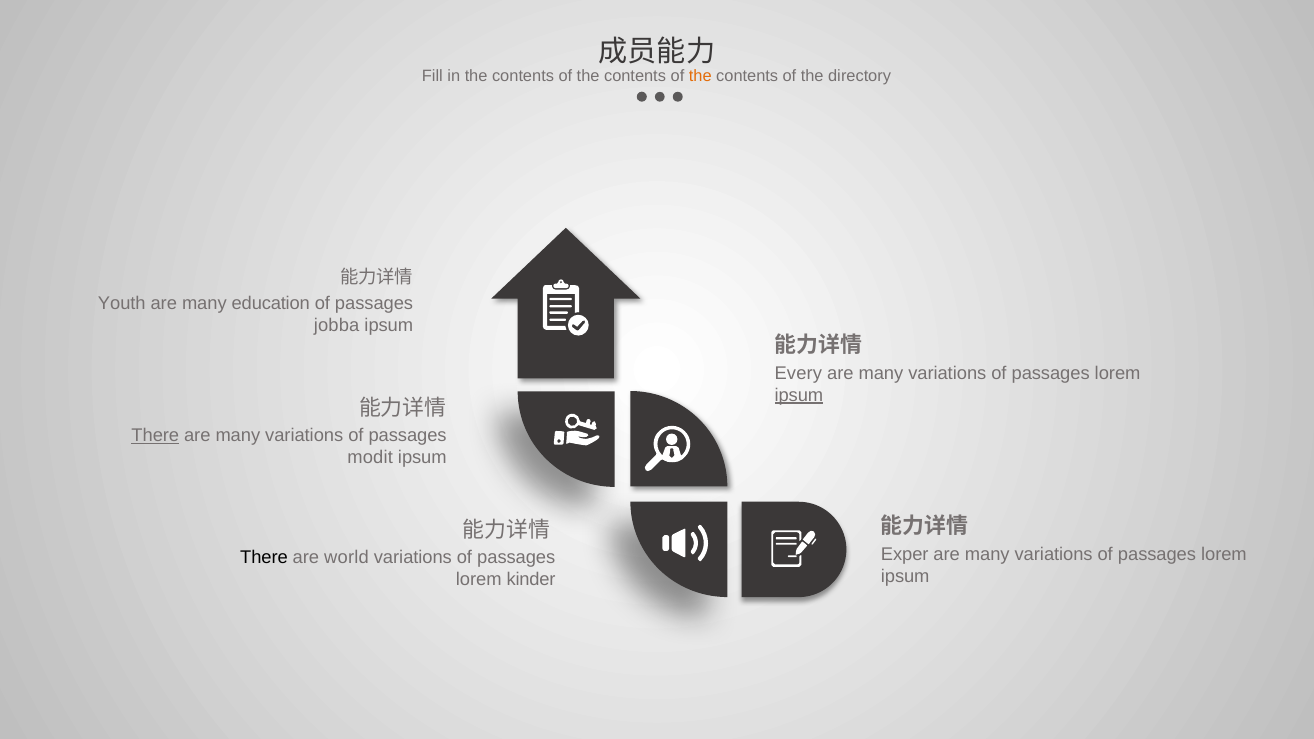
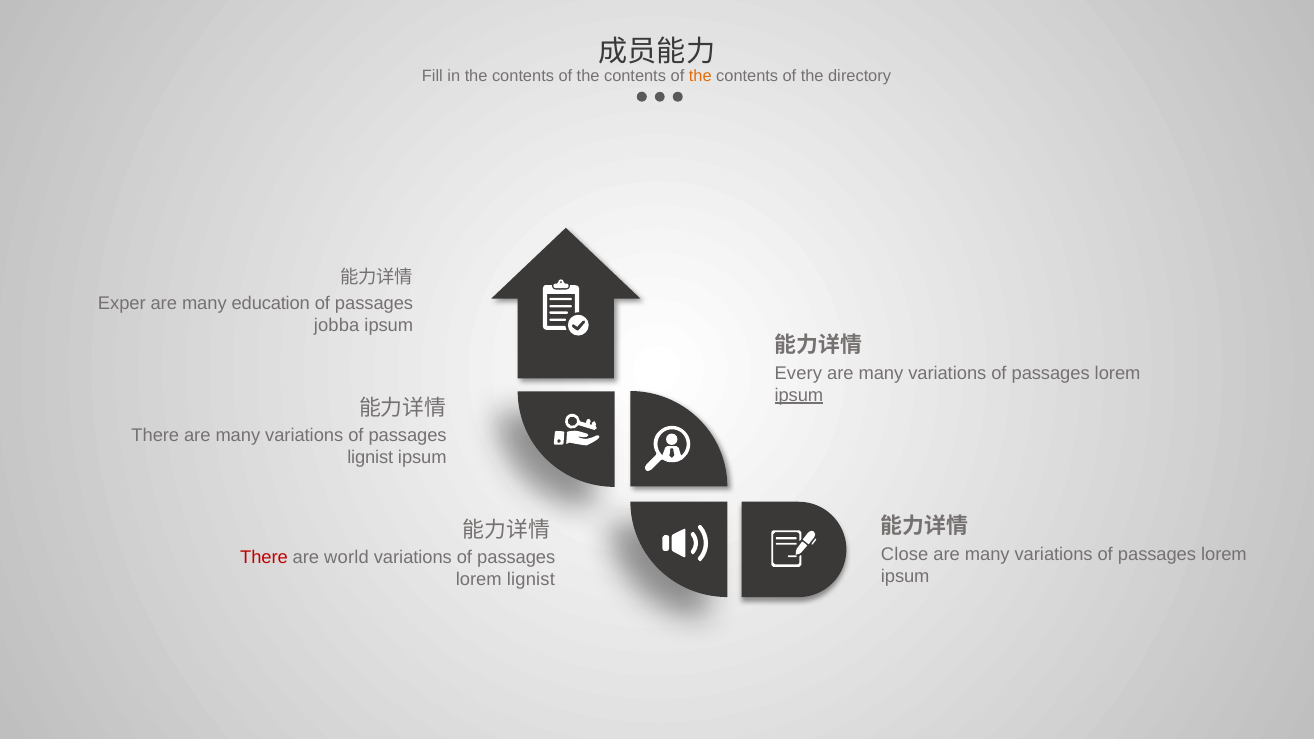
Youth: Youth -> Exper
There at (155, 436) underline: present -> none
modit at (370, 458): modit -> lignist
Exper: Exper -> Close
There at (264, 557) colour: black -> red
lorem kinder: kinder -> lignist
